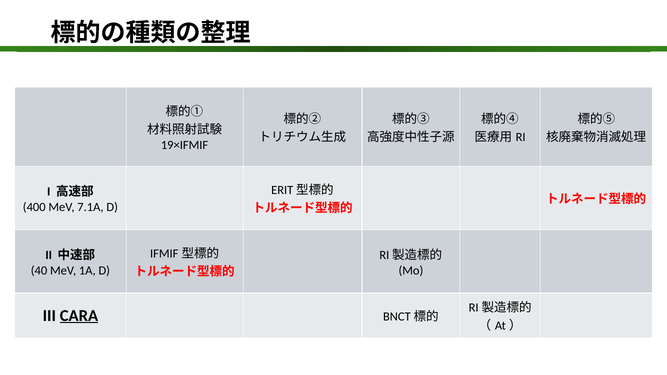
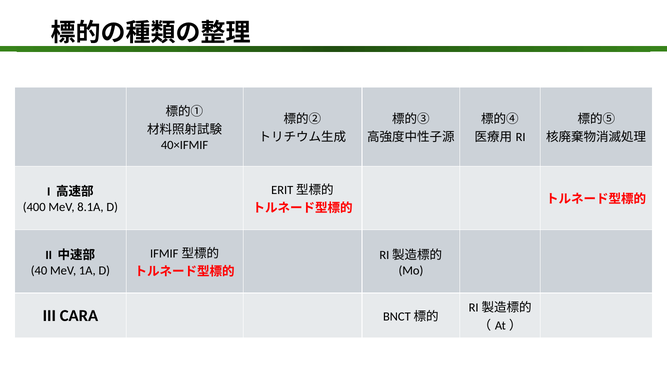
19×IFMIF: 19×IFMIF -> 40×IFMIF
7.1A: 7.1A -> 8.1A
CARA underline: present -> none
